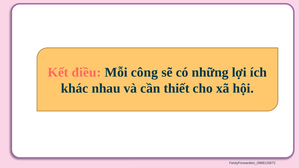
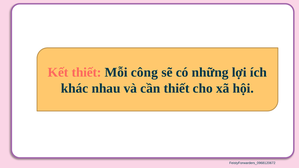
Kết điều: điều -> thiết
